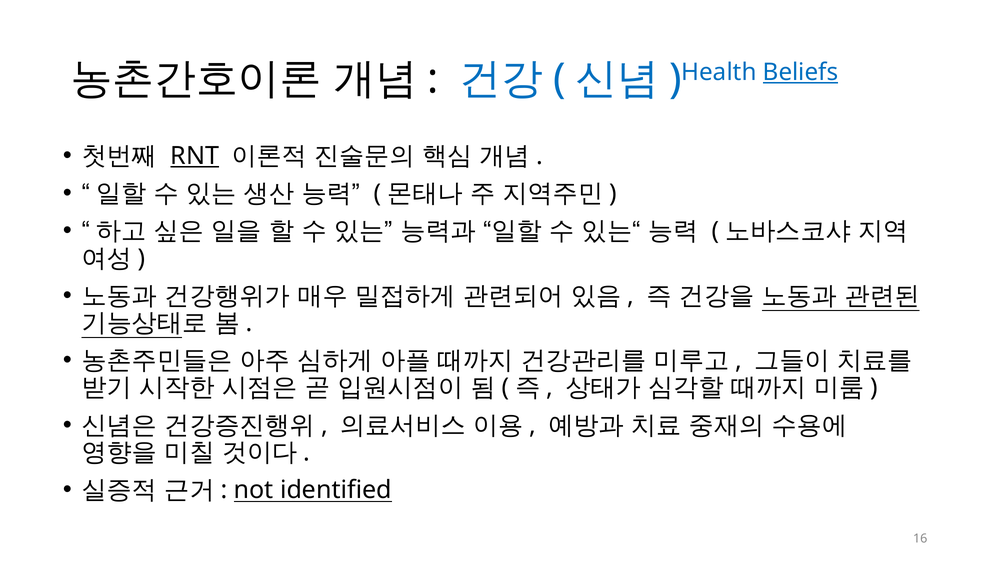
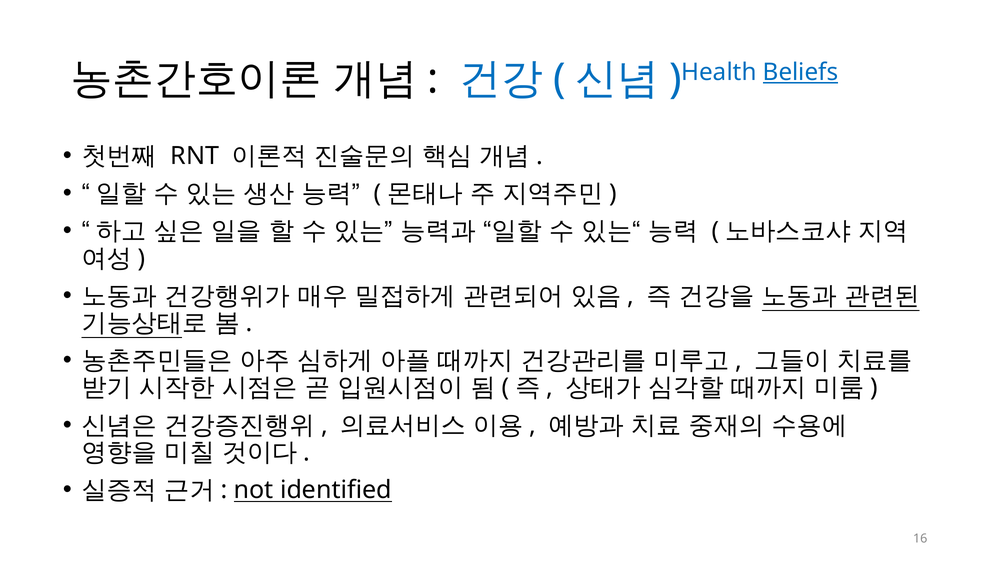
RNT underline: present -> none
